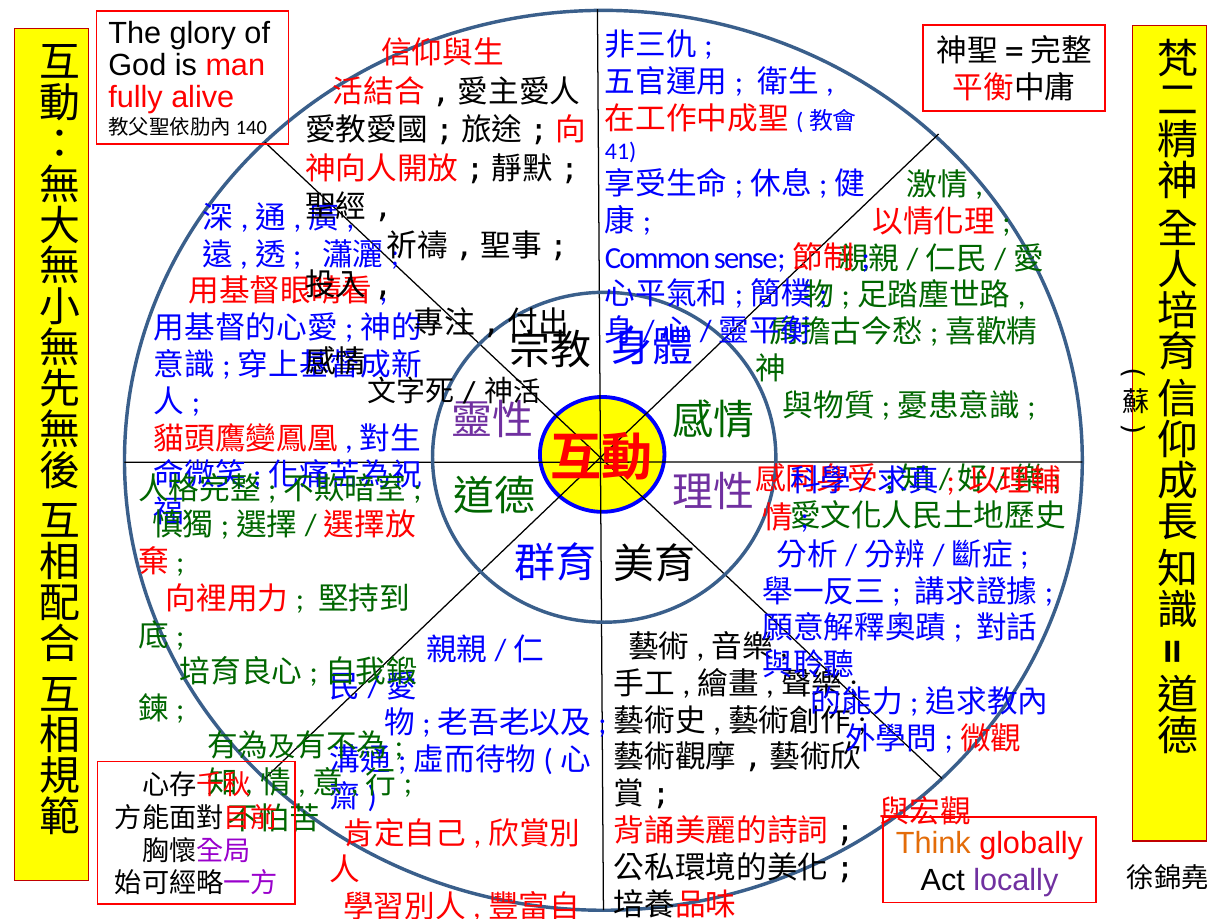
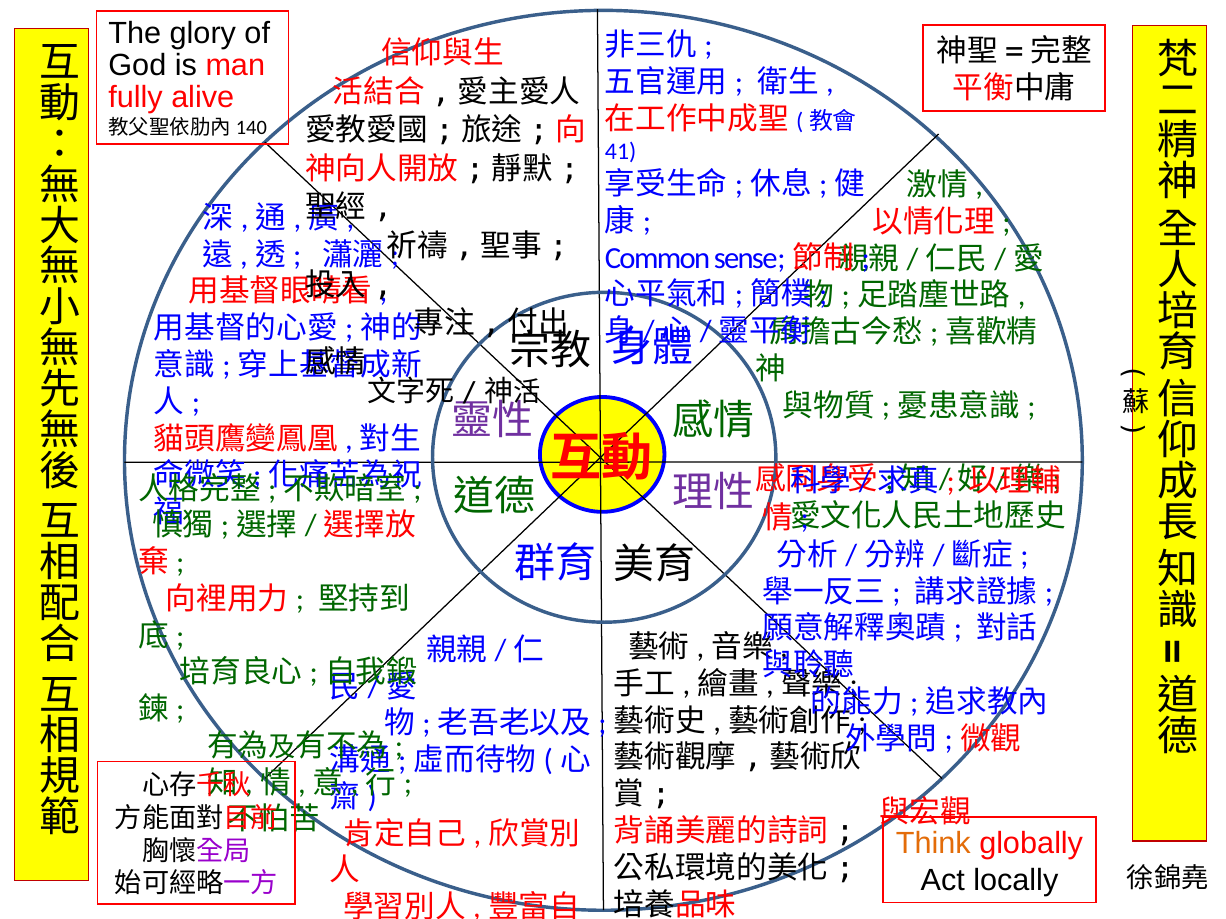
locally colour: purple -> black
